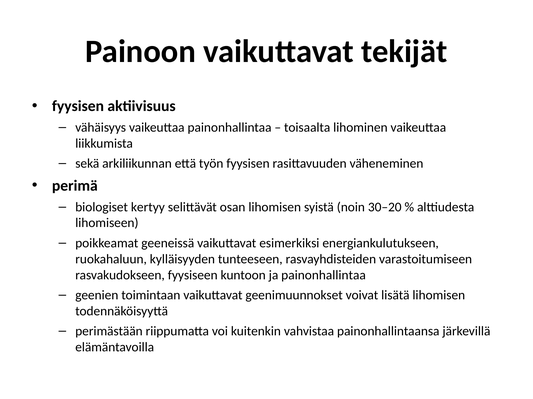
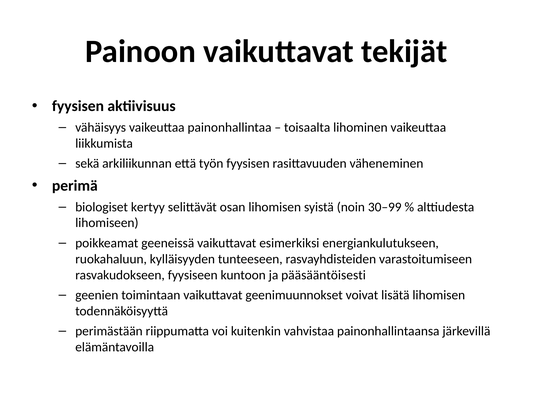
30–20: 30–20 -> 30–99
ja painonhallintaa: painonhallintaa -> pääsääntöisesti
